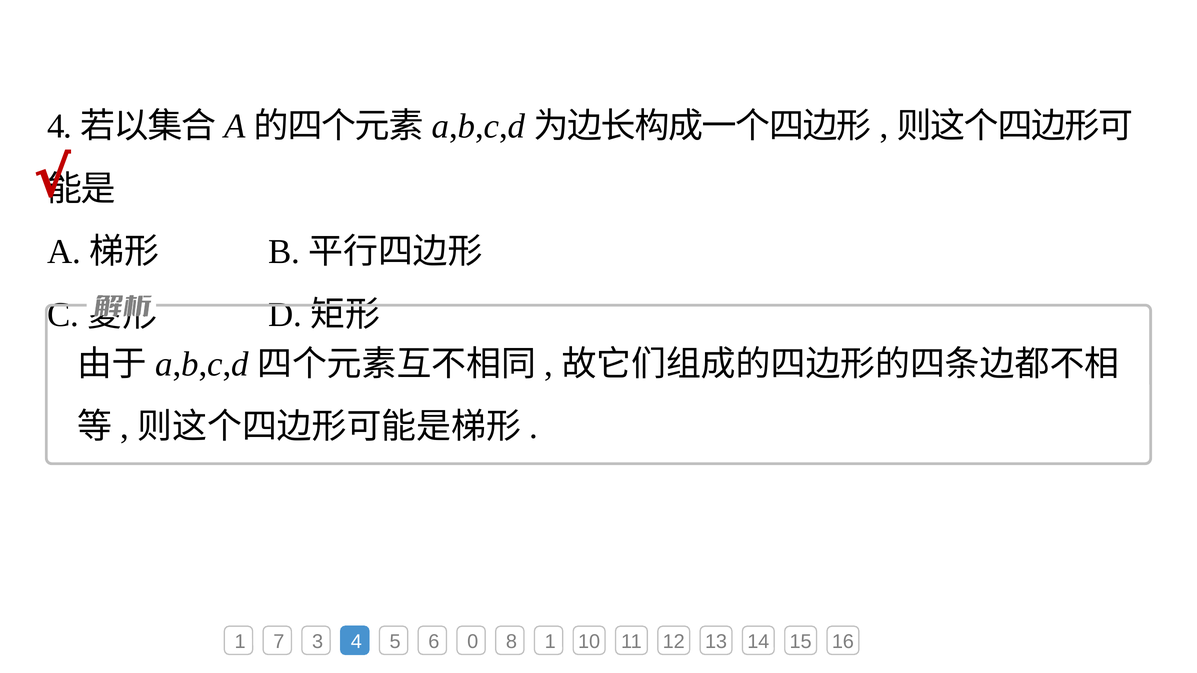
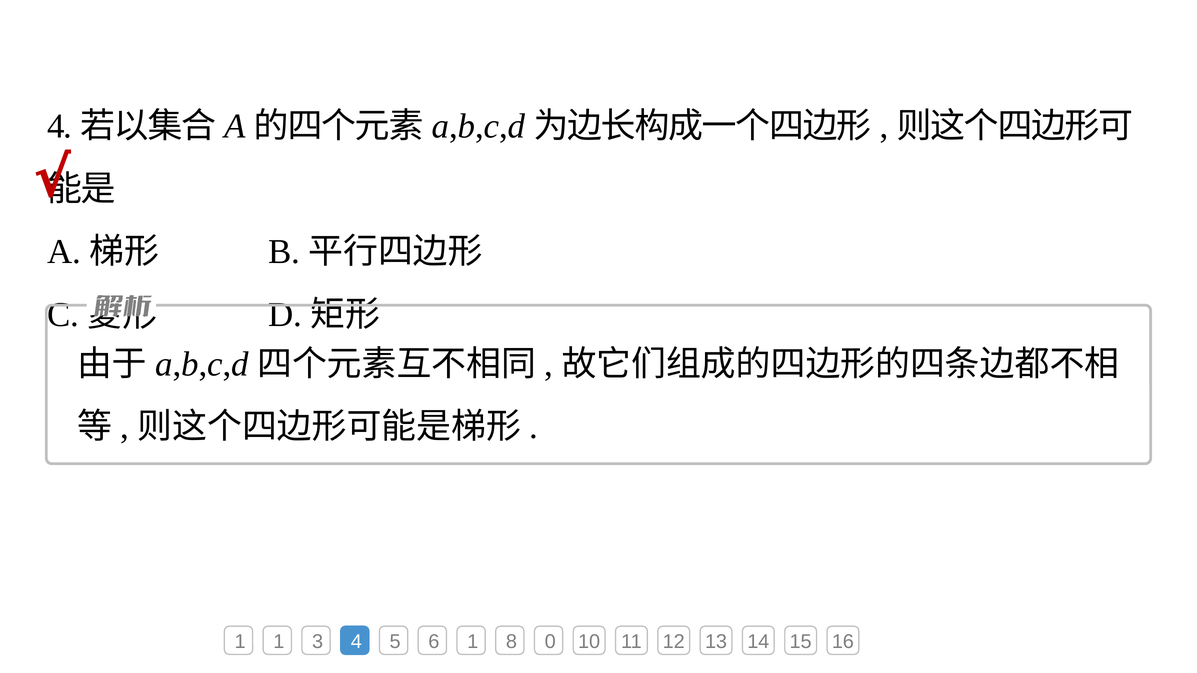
1 7: 7 -> 1
6 0: 0 -> 1
8 1: 1 -> 0
